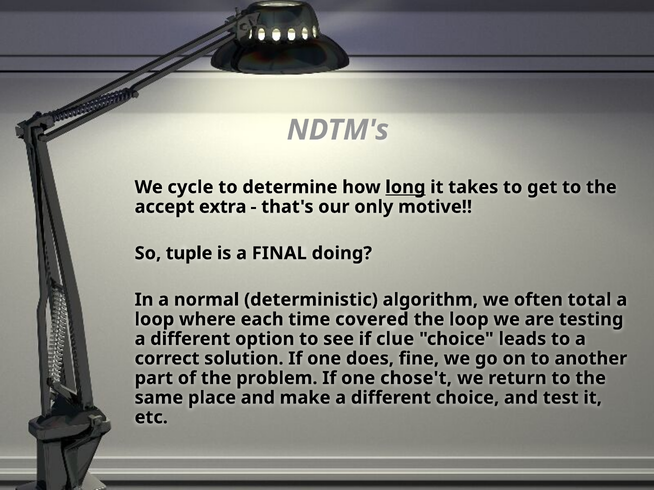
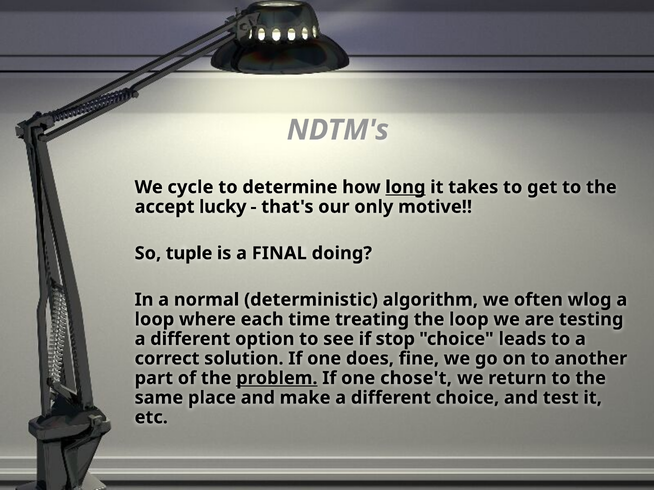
extra: extra -> lucky
total: total -> wlog
covered: covered -> treating
clue: clue -> stop
problem underline: none -> present
